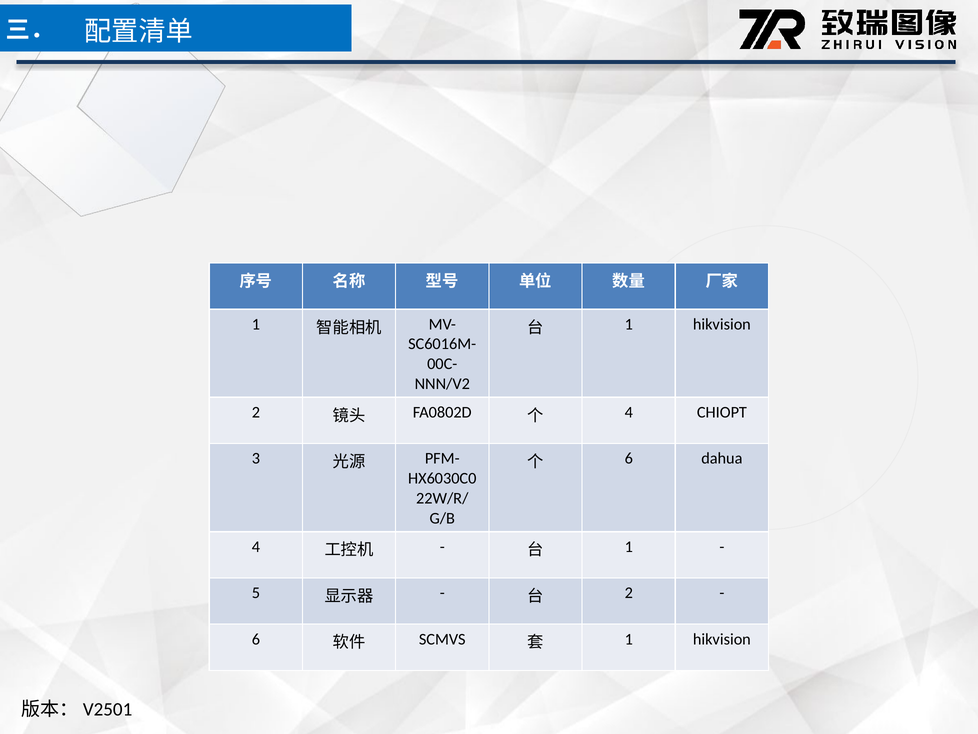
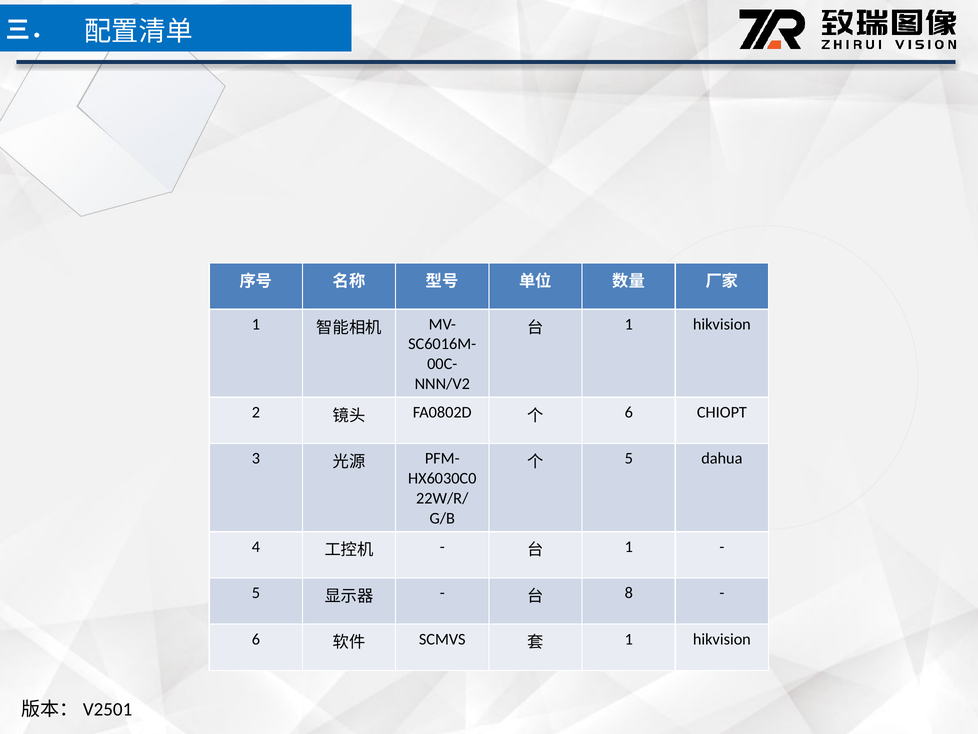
4 at (629, 412): 4 -> 6
6 at (629, 458): 6 -> 5
2 at (629, 593): 2 -> 8
